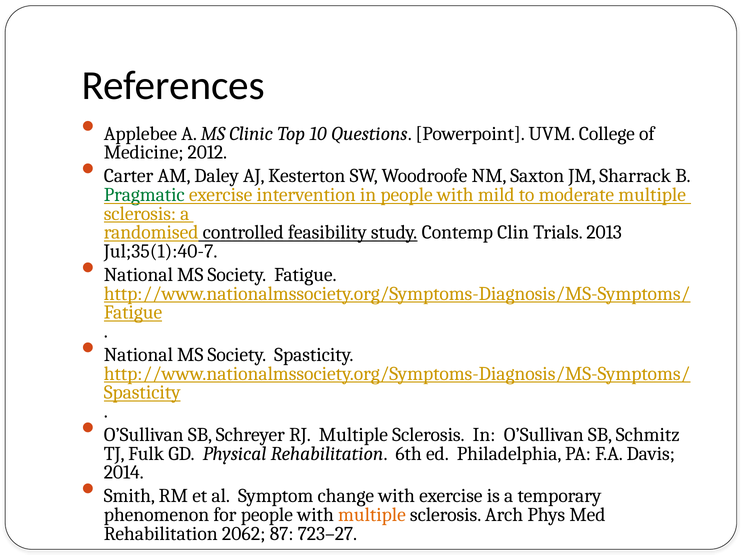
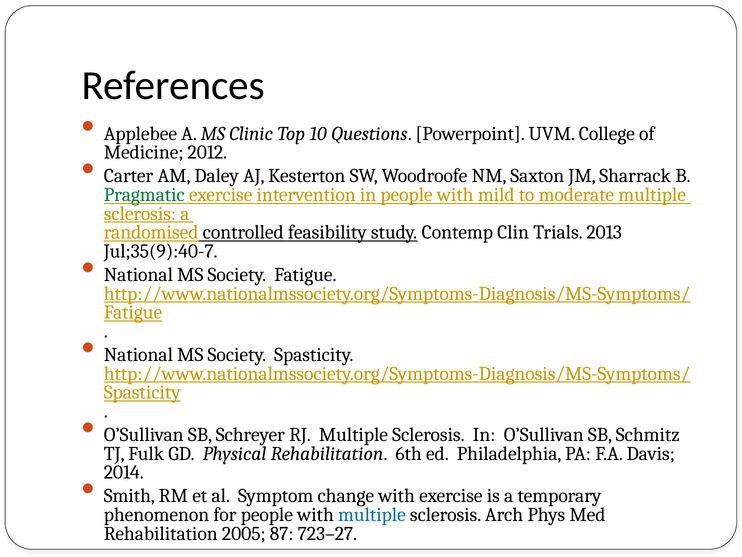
Jul;35(1):40-7: Jul;35(1):40-7 -> Jul;35(9):40-7
multiple at (372, 514) colour: orange -> blue
2062: 2062 -> 2005
